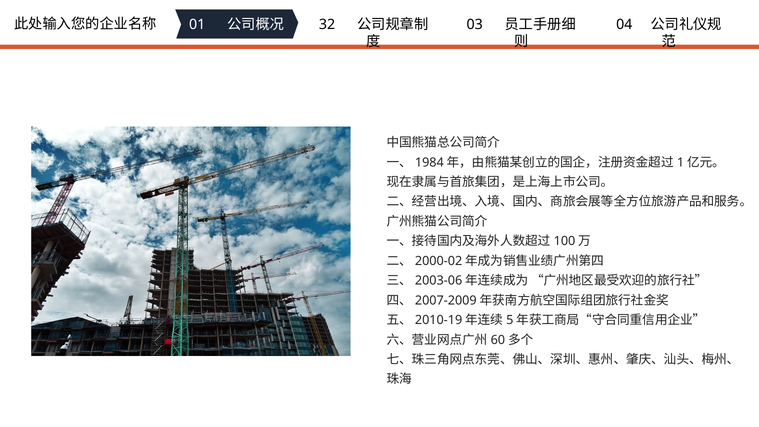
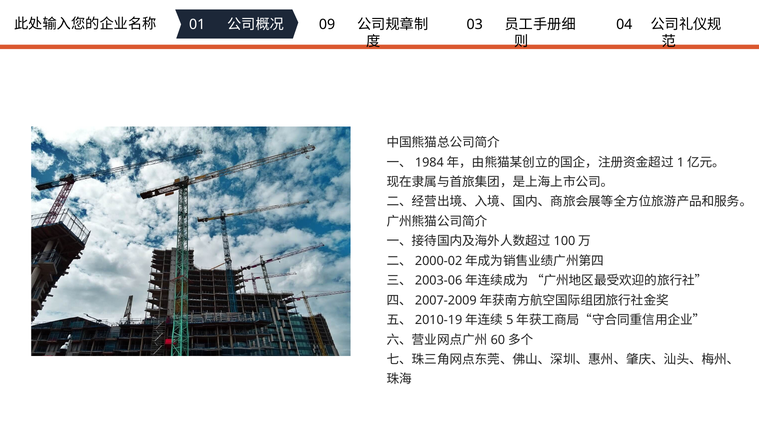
32: 32 -> 09
